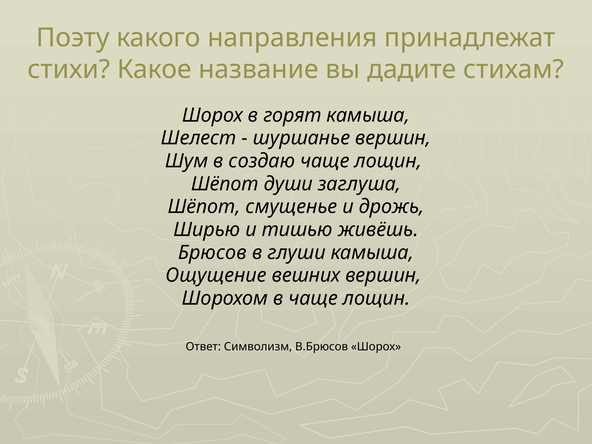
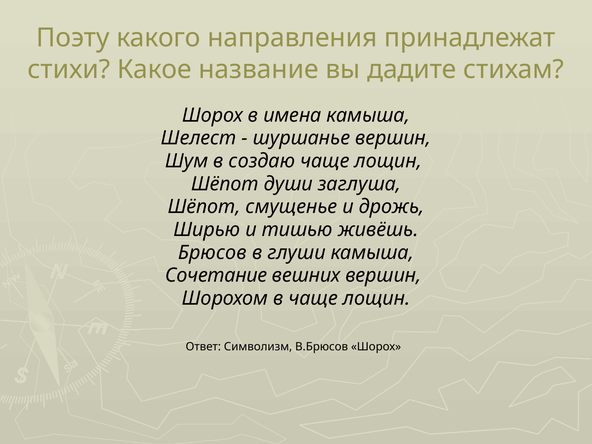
горят: горят -> имена
Ощущение: Ощущение -> Сочетание
